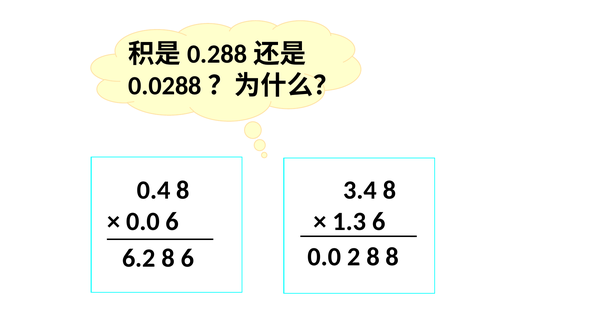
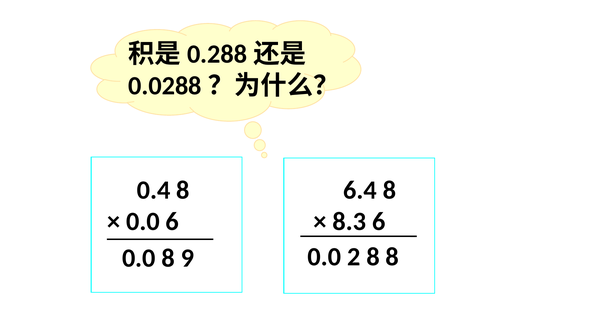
3.4: 3.4 -> 6.4
1.3: 1.3 -> 8.3
6.2 at (139, 258): 6.2 -> 0.0
8 6: 6 -> 9
